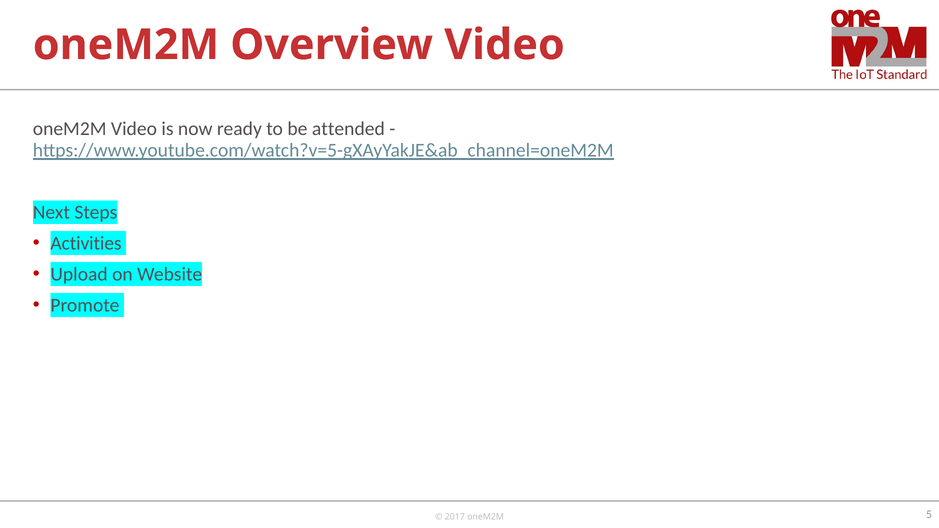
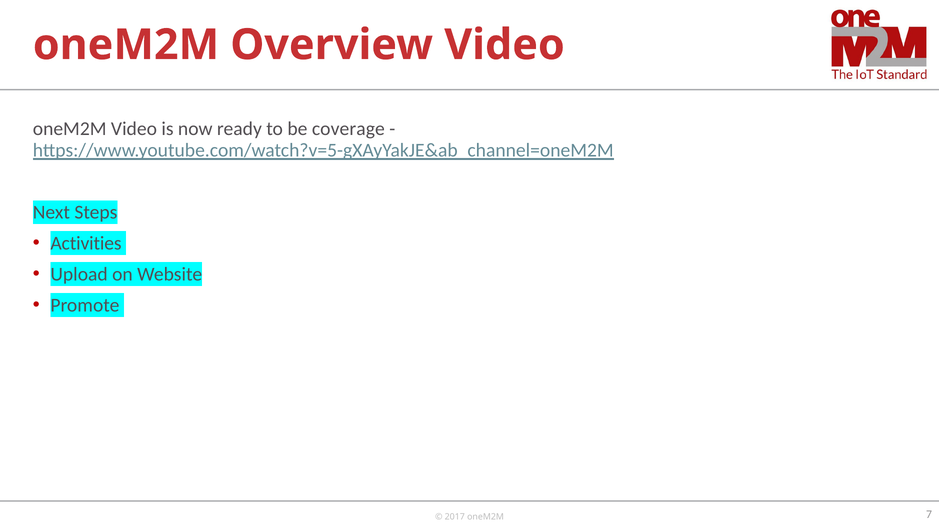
attended: attended -> coverage
5: 5 -> 7
